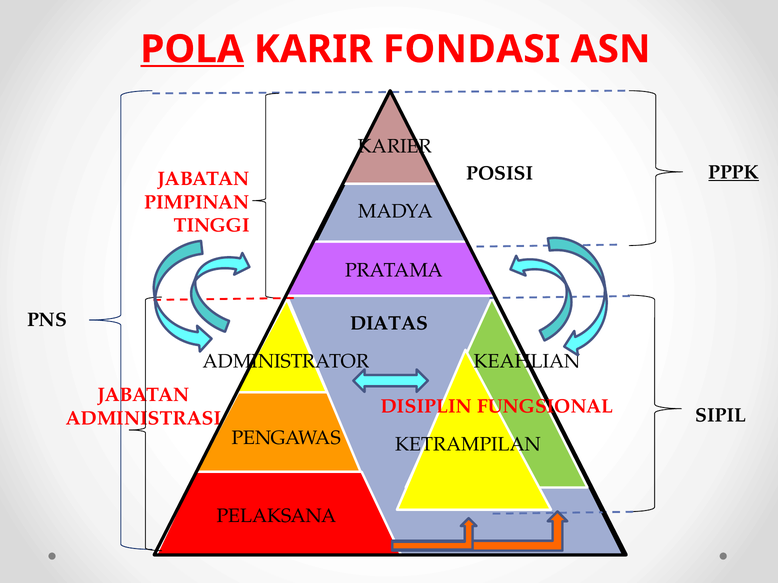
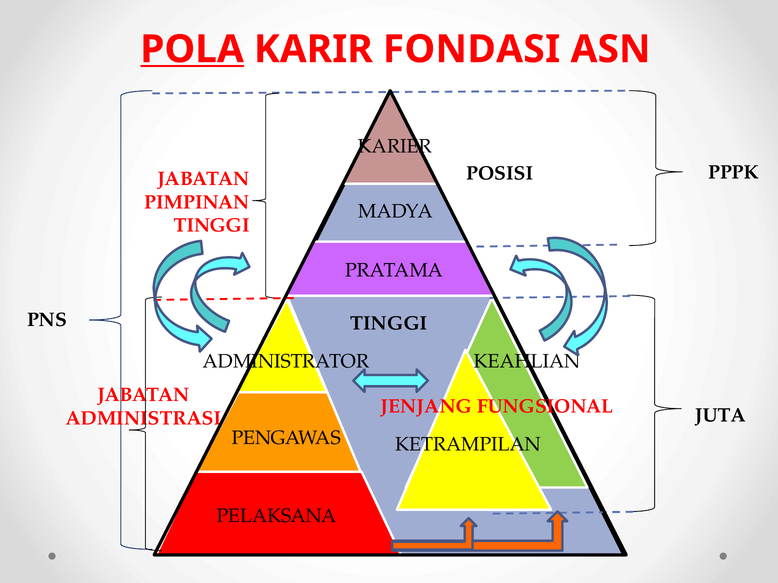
PPPK underline: present -> none
DIATAS at (389, 324): DIATAS -> TINGGI
DISIPLIN: DISIPLIN -> JENJANG
SIPIL: SIPIL -> JUTA
